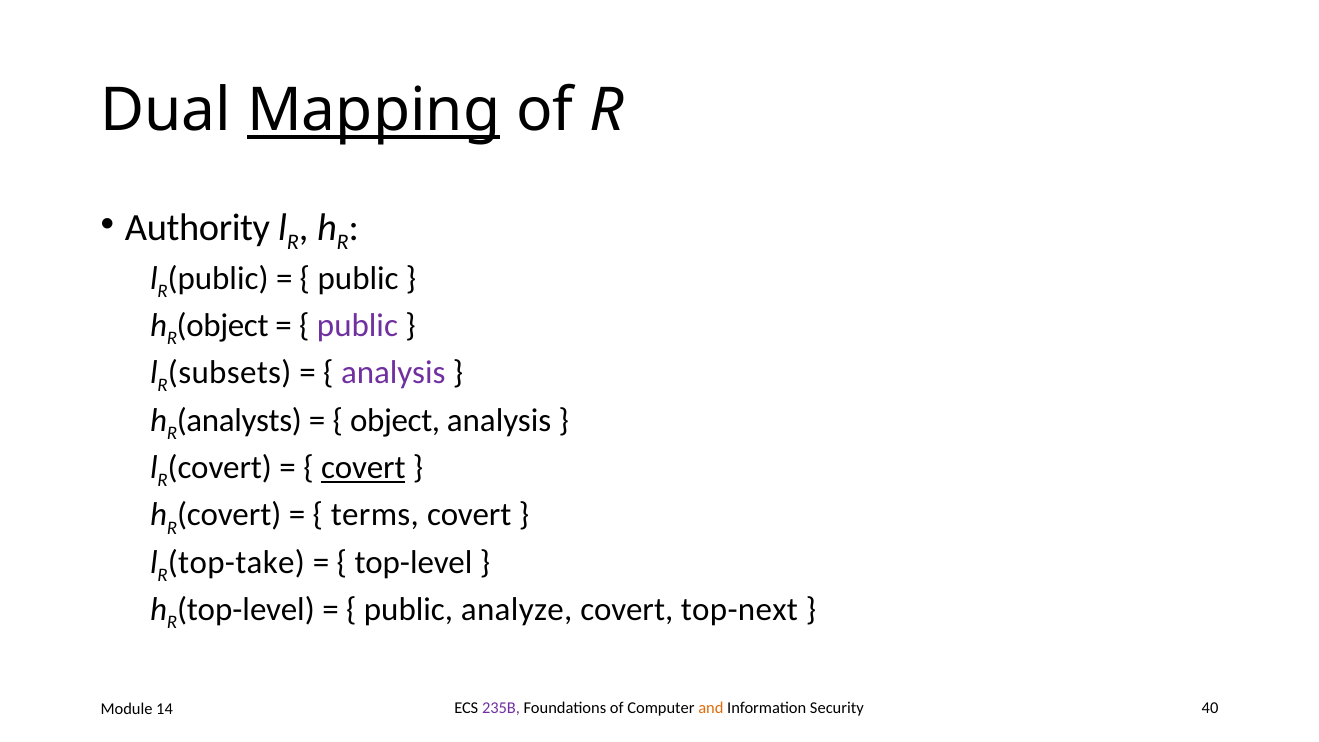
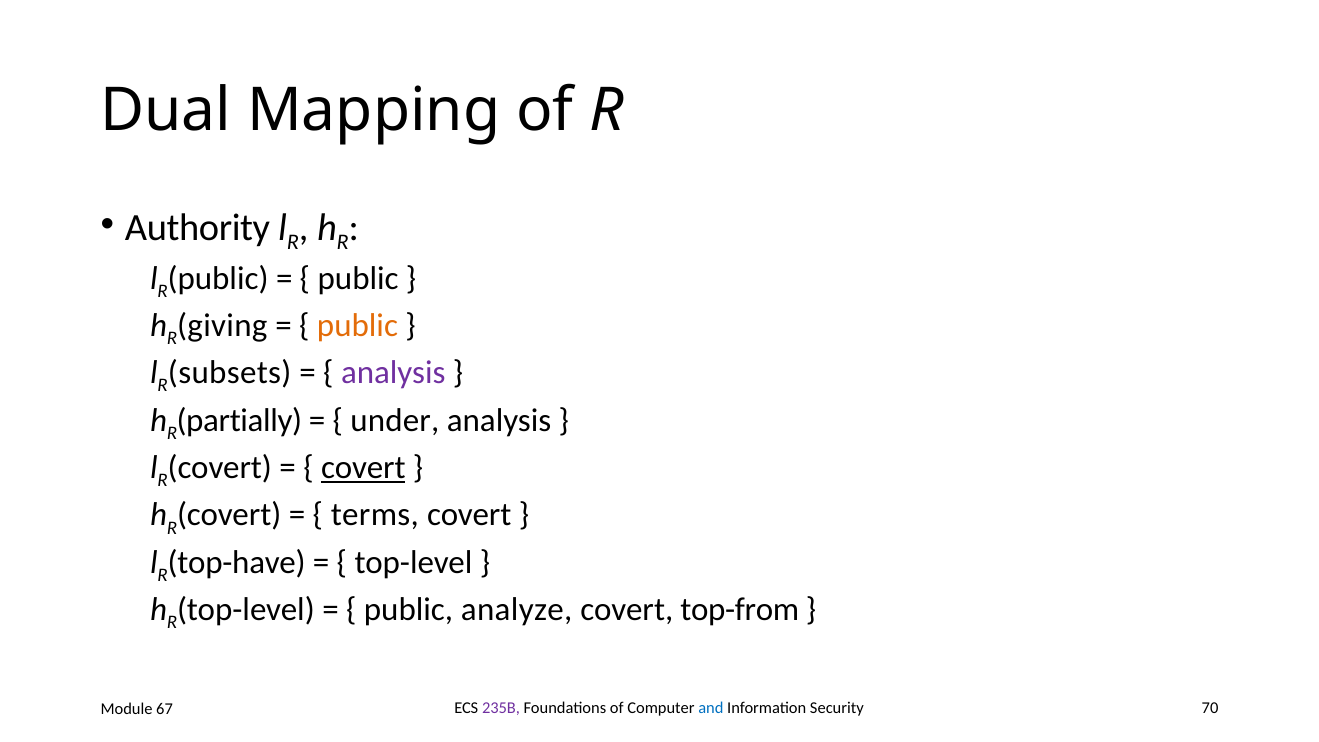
Mapping underline: present -> none
R object: object -> giving
public at (357, 325) colour: purple -> orange
analysts: analysts -> partially
object at (395, 420): object -> under
top-take: top-take -> top-have
top-next: top-next -> top-from
and colour: orange -> blue
40: 40 -> 70
14: 14 -> 67
